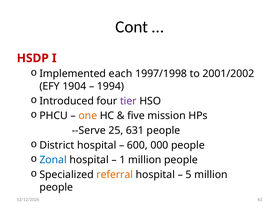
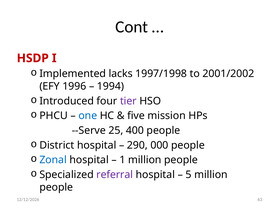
each: each -> lacks
1904: 1904 -> 1996
one colour: orange -> blue
631: 631 -> 400
600: 600 -> 290
referral colour: orange -> purple
